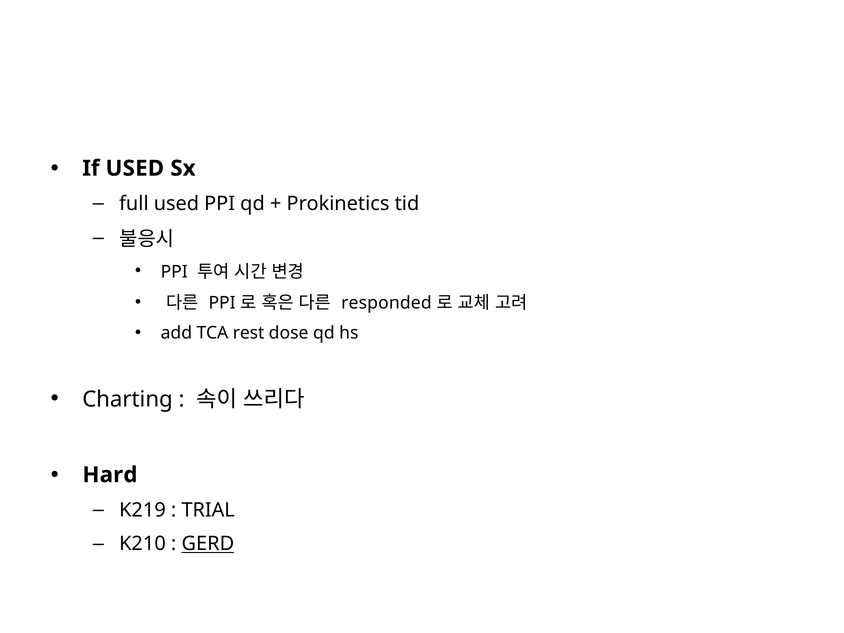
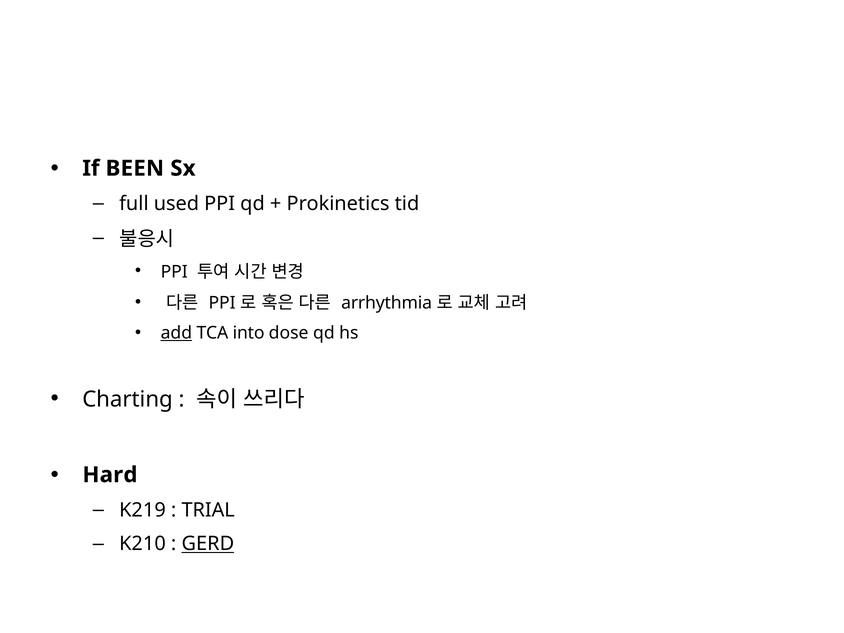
If USED: USED -> BEEN
responded: responded -> arrhythmia
add underline: none -> present
rest: rest -> into
